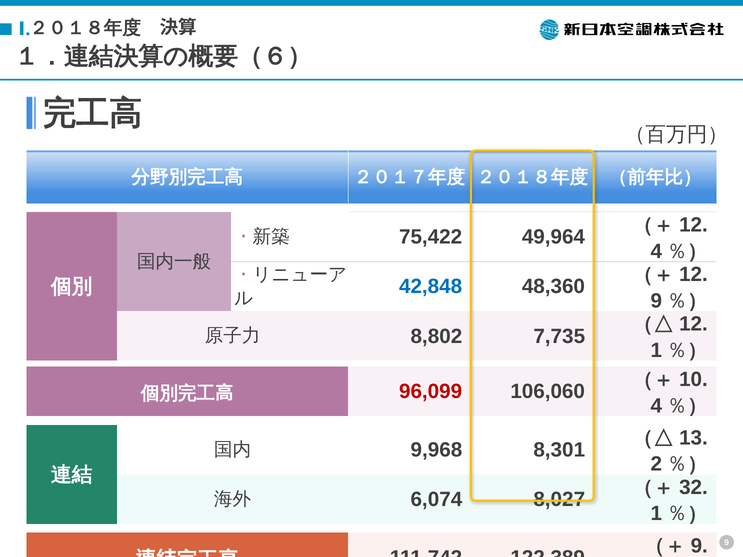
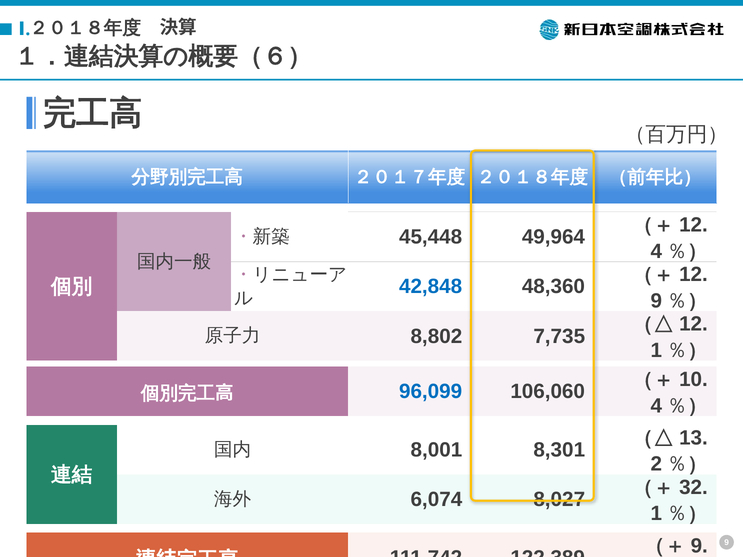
75,422: 75,422 -> 45,448
96,099 colour: red -> blue
9,968: 9,968 -> 8,001
